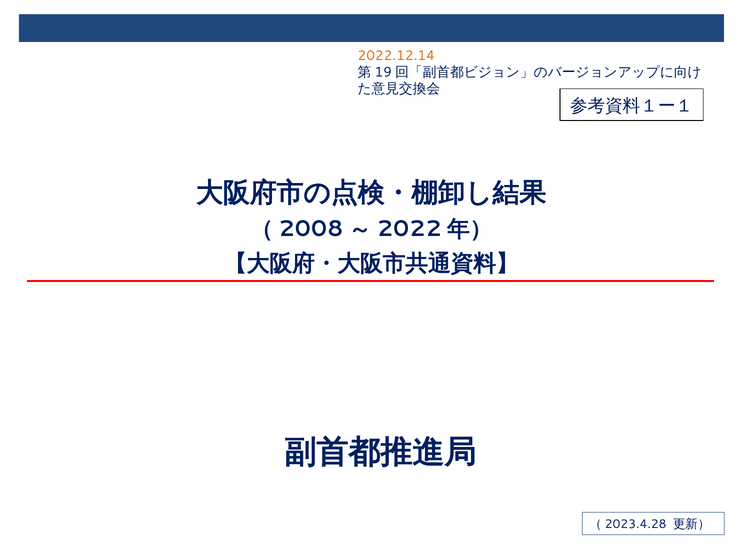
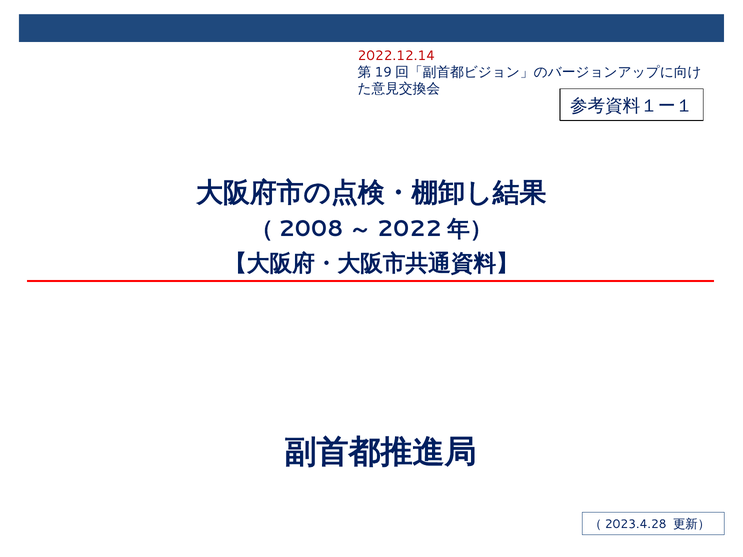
2022.12.14 colour: orange -> red
